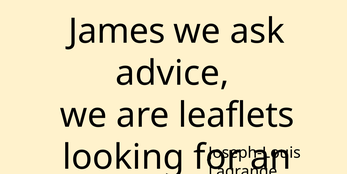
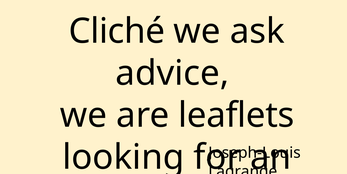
James: James -> Cliché
